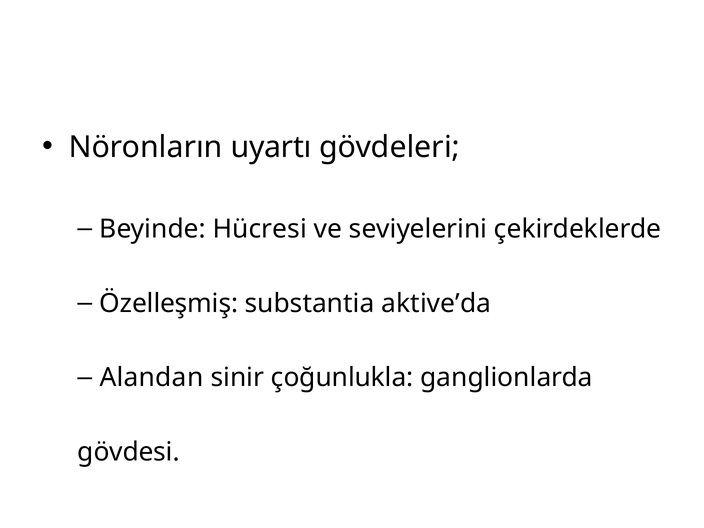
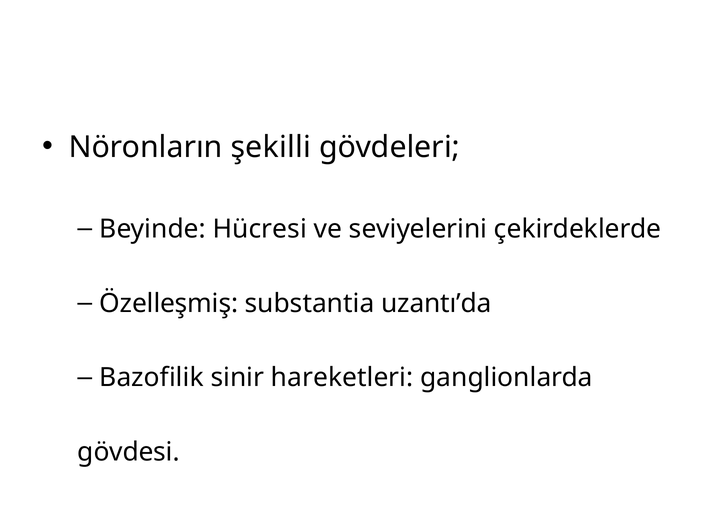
uyartı: uyartı -> şekilli
aktive’da: aktive’da -> uzantı’da
Alandan: Alandan -> Bazofilik
çoğunlukla: çoğunlukla -> hareketleri
